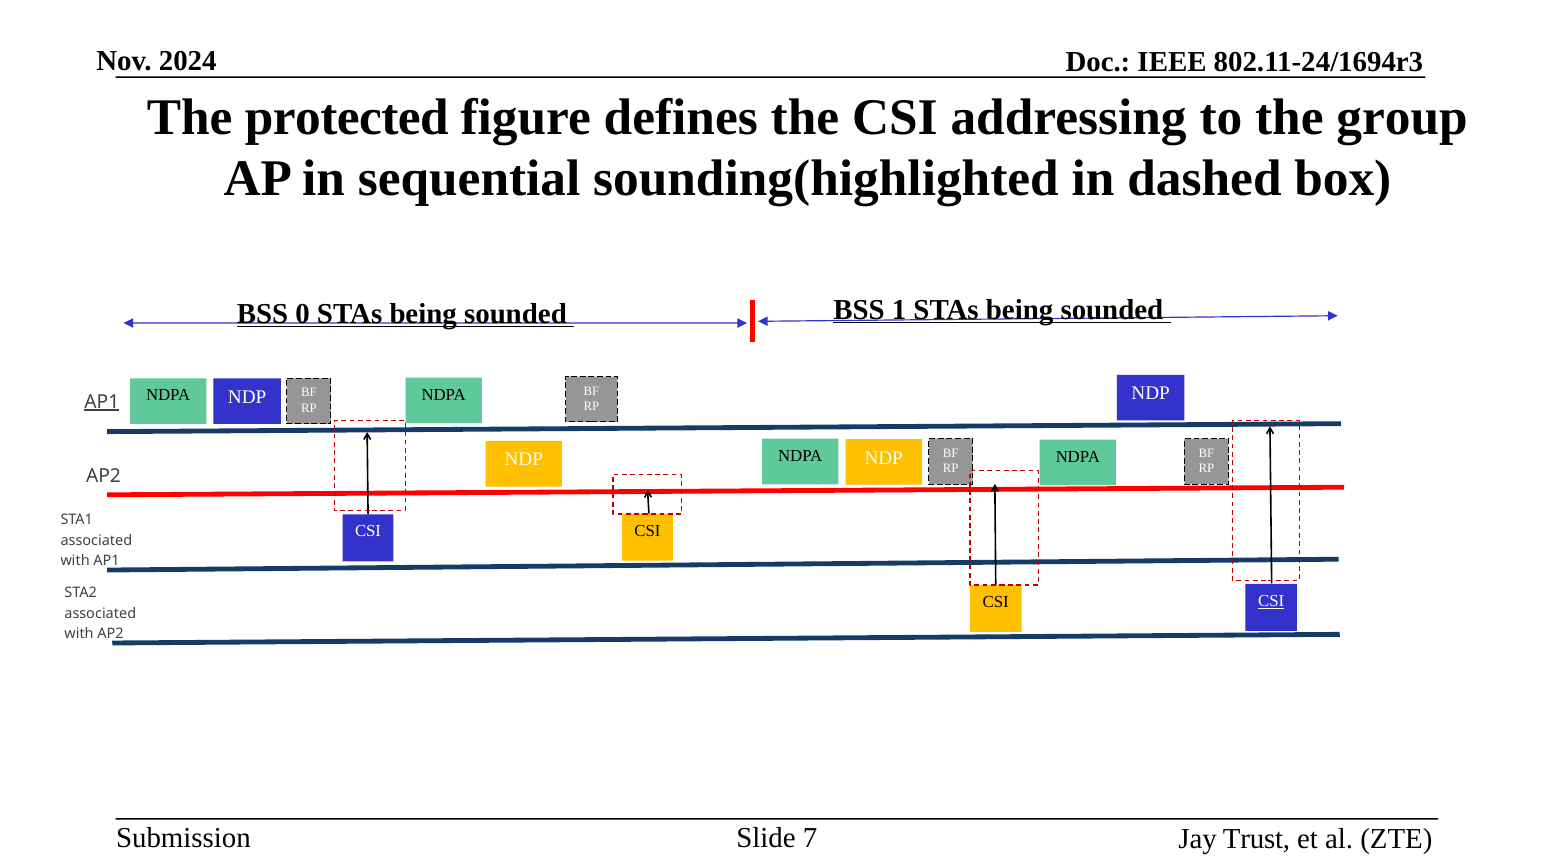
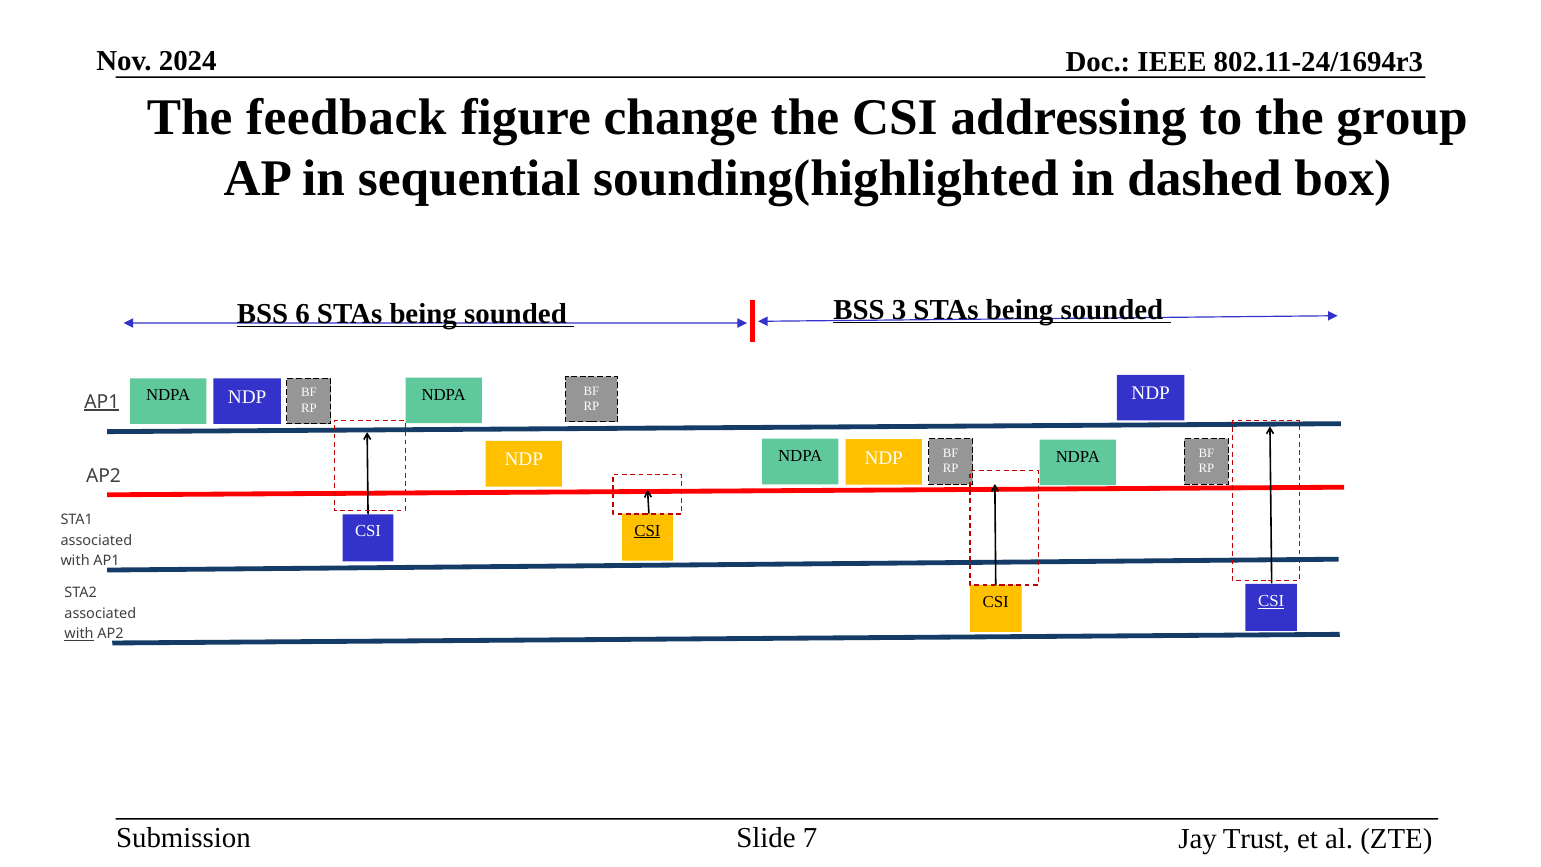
protected: protected -> feedback
defines: defines -> change
0: 0 -> 6
1: 1 -> 3
CSI at (648, 531) underline: none -> present
with at (79, 634) underline: none -> present
